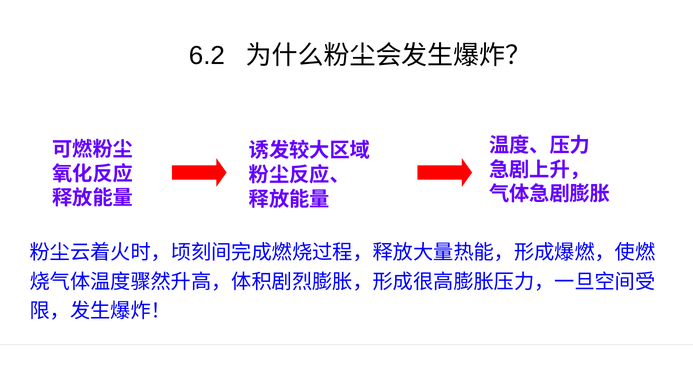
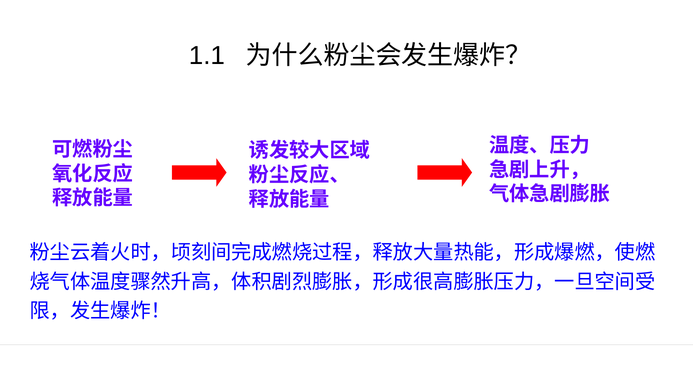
6.2: 6.2 -> 1.1
